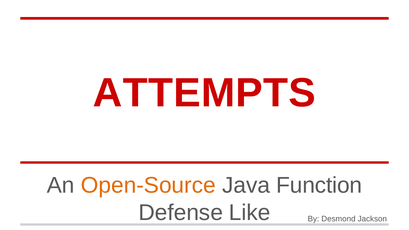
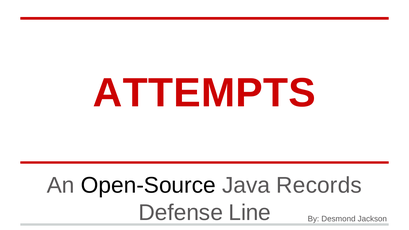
Open-Source colour: orange -> black
Function: Function -> Records
Like: Like -> Line
